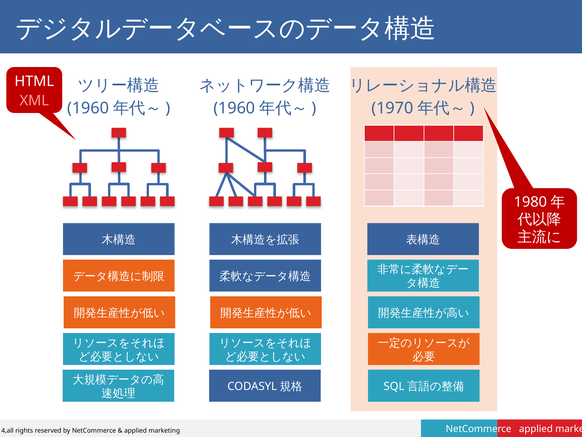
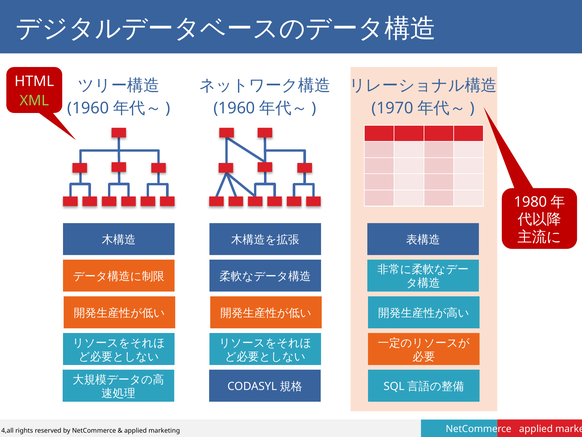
XML colour: pink -> light green
